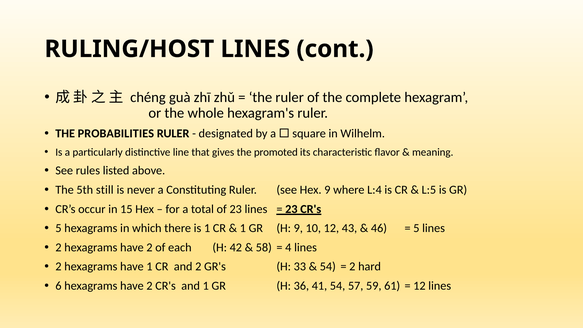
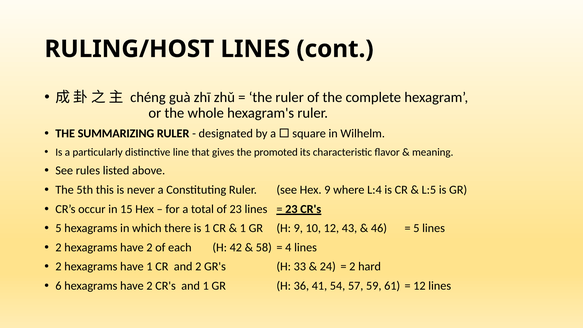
PROBABILITIES: PROBABILITIES -> SUMMARIZING
still: still -> this
54 at (328, 267): 54 -> 24
